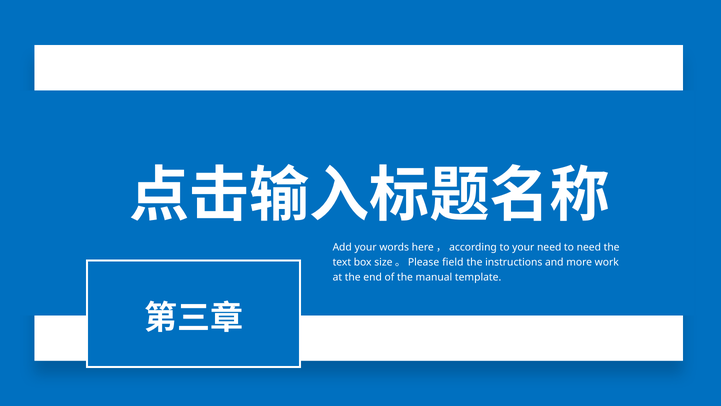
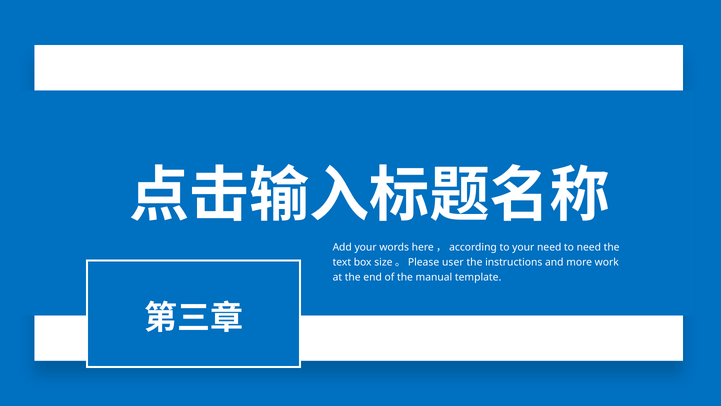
field: field -> user
